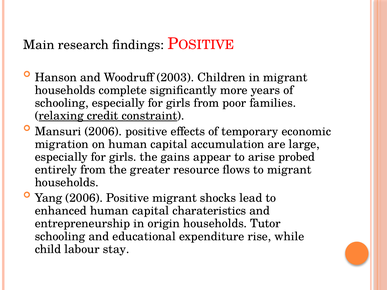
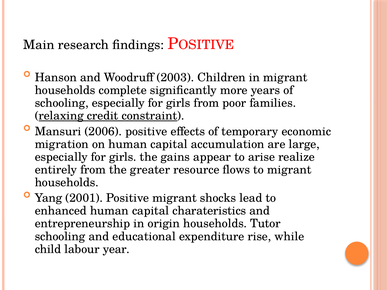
probed: probed -> realize
Yang 2006: 2006 -> 2001
stay: stay -> year
